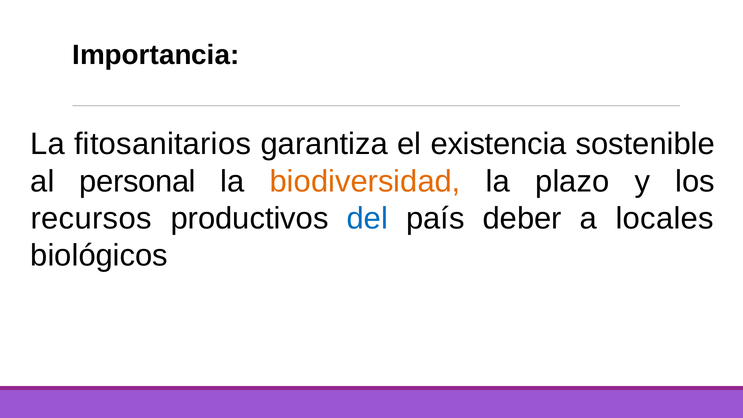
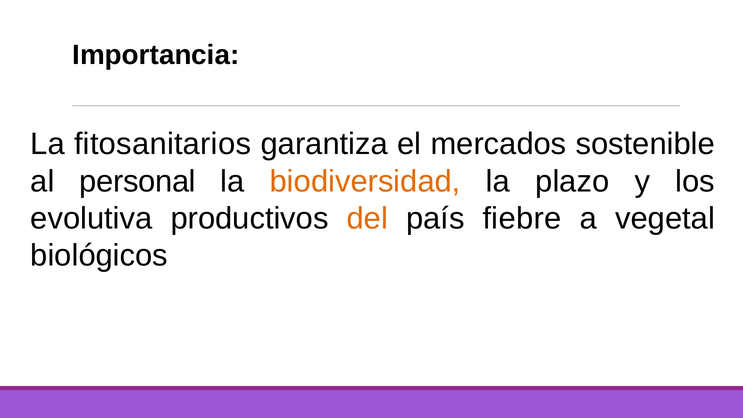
existencia: existencia -> mercados
recursos: recursos -> evolutiva
del colour: blue -> orange
deber: deber -> fiebre
locales: locales -> vegetal
